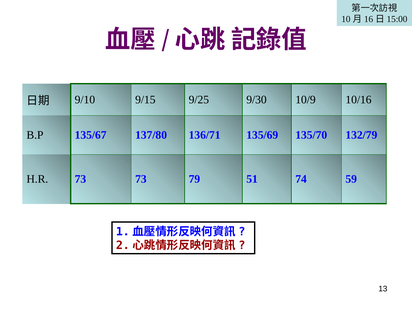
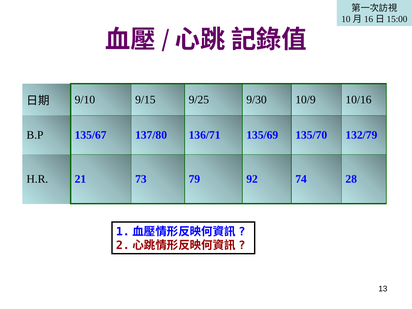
73 at (80, 179): 73 -> 21
51: 51 -> 92
59: 59 -> 28
